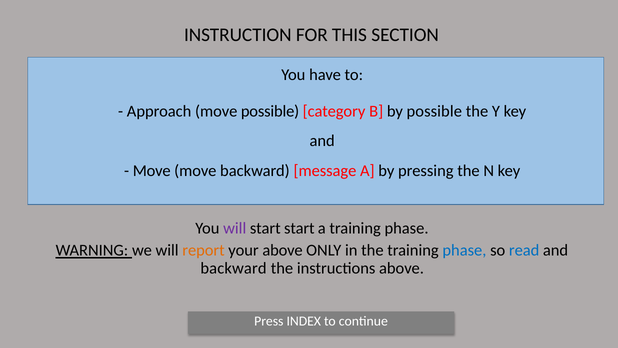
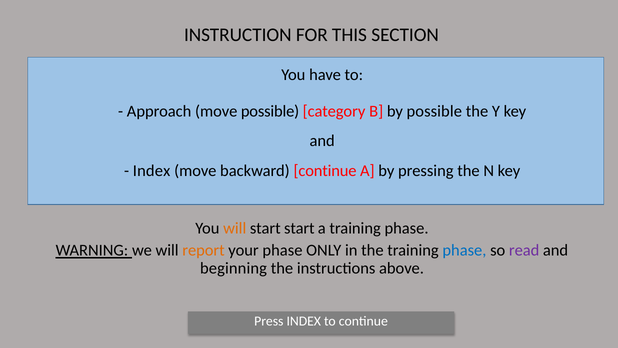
Move at (152, 170): Move -> Index
backward message: message -> continue
will at (235, 228) colour: purple -> orange
your above: above -> phase
read colour: blue -> purple
backward at (234, 268): backward -> beginning
